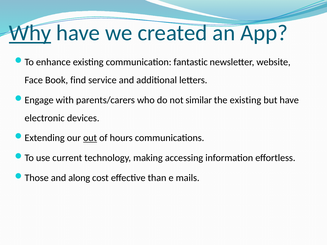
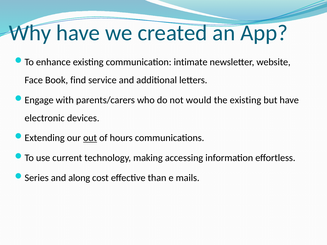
Why underline: present -> none
fantastic: fantastic -> intimate
similar: similar -> would
Those: Those -> Series
